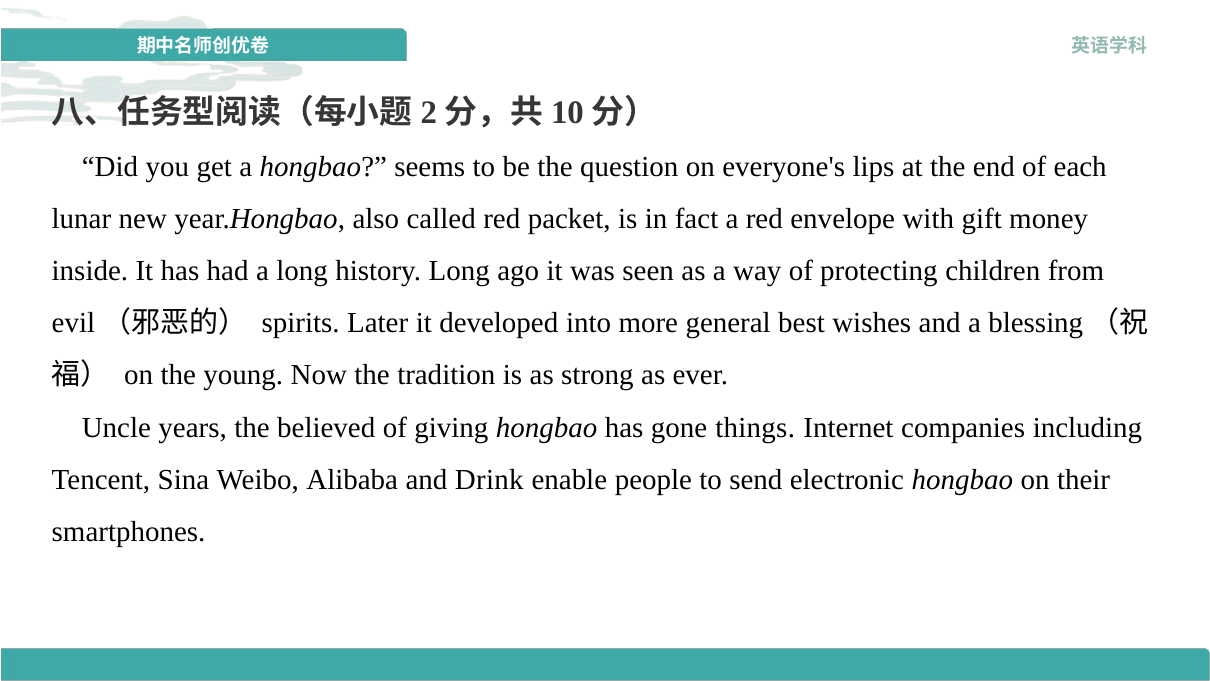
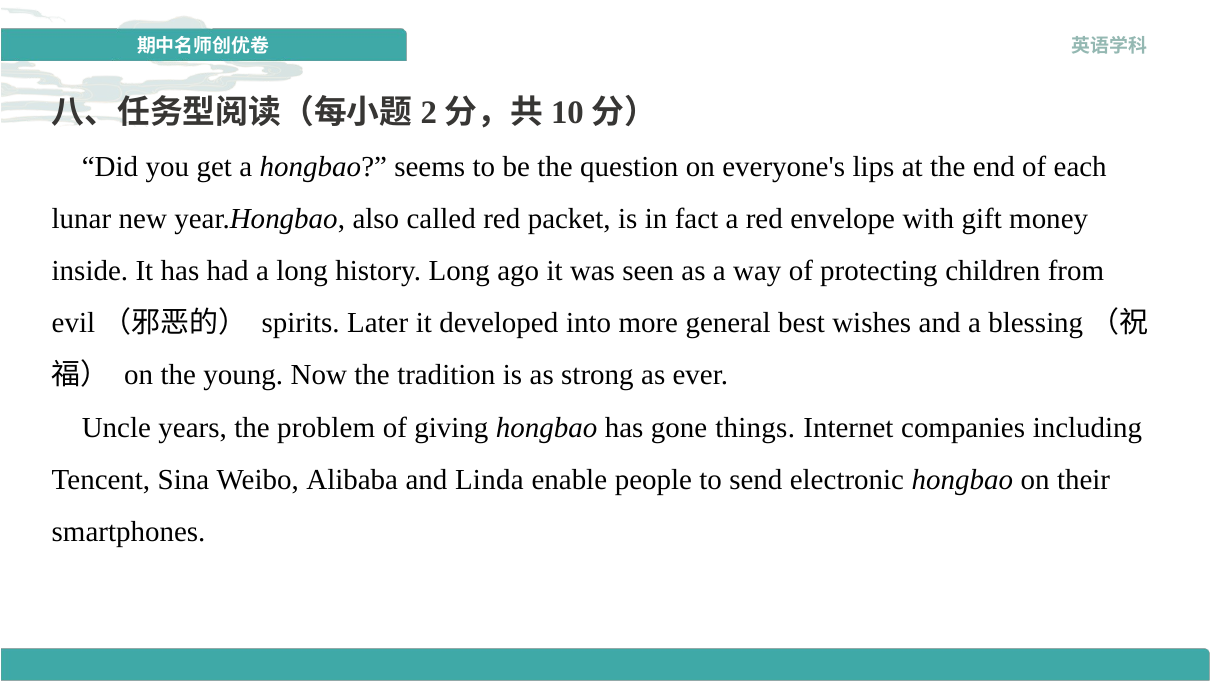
believed: believed -> problem
Drink: Drink -> Linda
